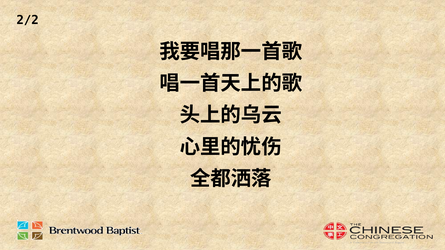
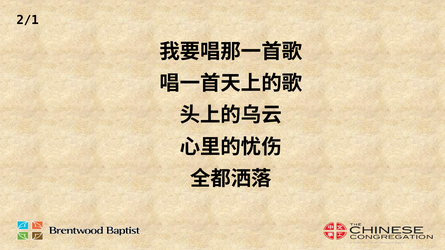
2/2: 2/2 -> 2/1
